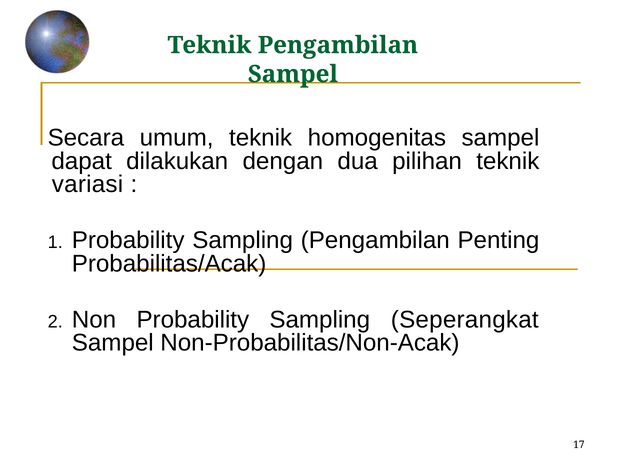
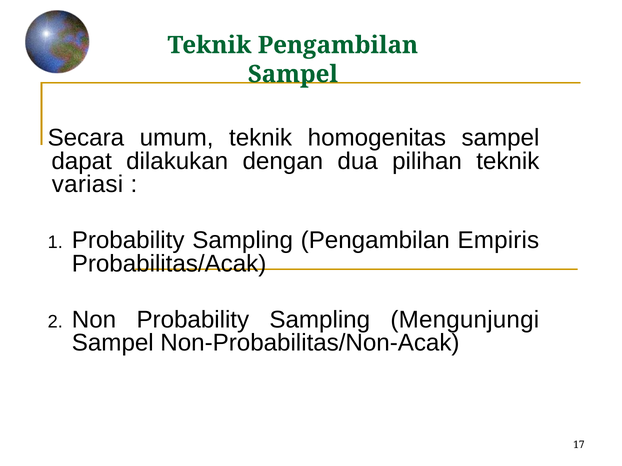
Penting: Penting -> Empiris
Seperangkat: Seperangkat -> Mengunjungi
